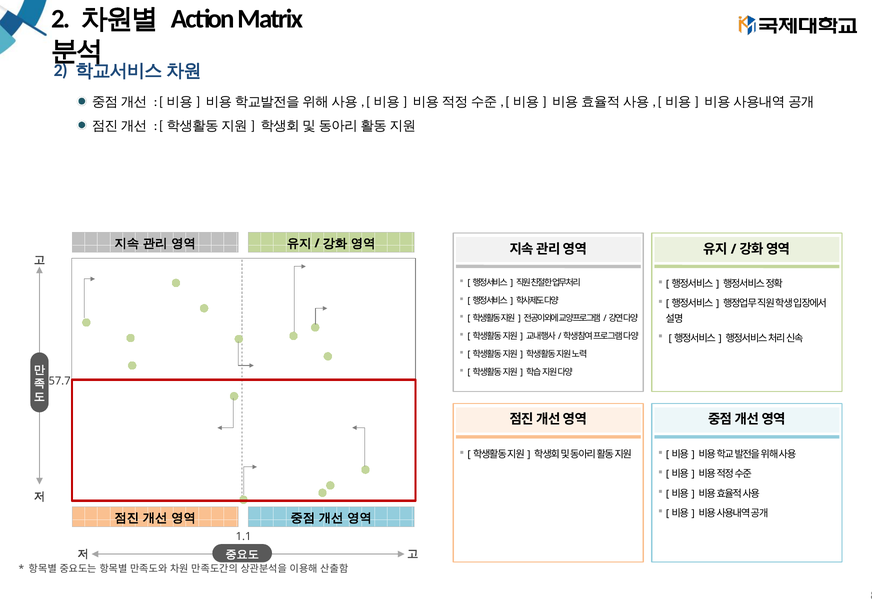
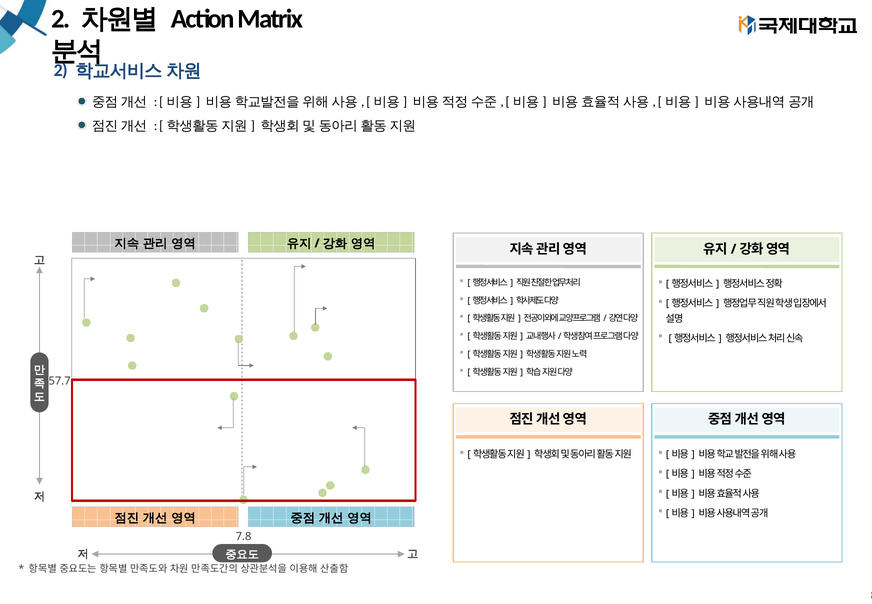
1.1: 1.1 -> 7.8
